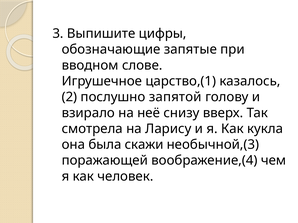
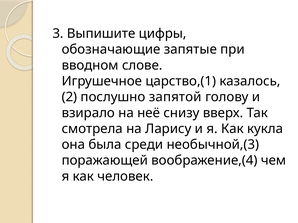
скажи: скажи -> среди
